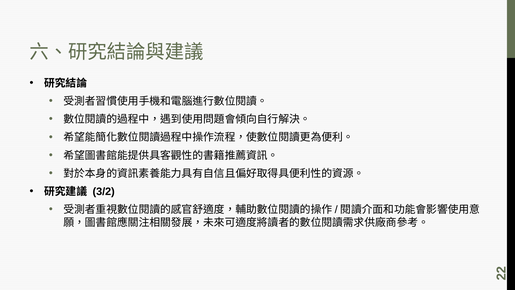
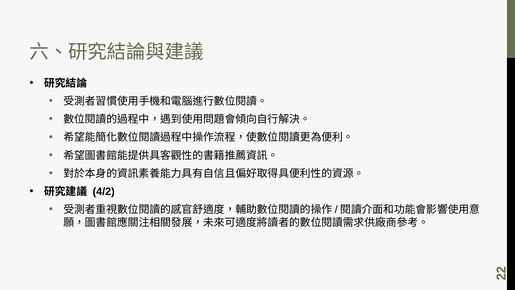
3/2: 3/2 -> 4/2
